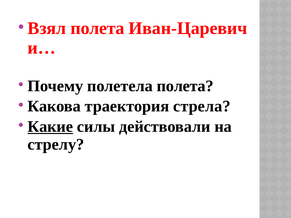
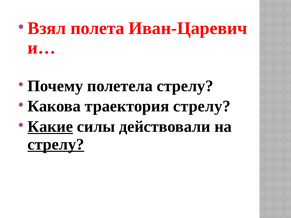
полетела полета: полета -> стрелу
траектория стрела: стрела -> стрелу
стрелу at (56, 145) underline: none -> present
